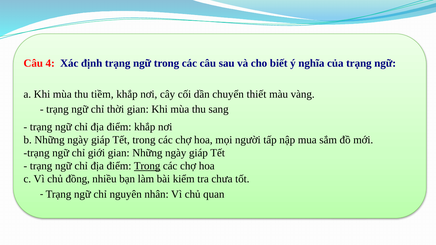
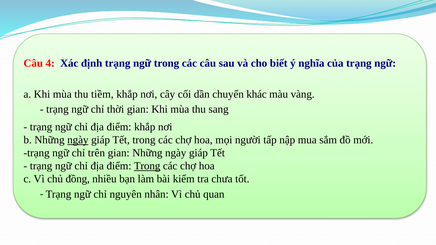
thiết: thiết -> khác
ngày at (78, 140) underline: none -> present
giới: giới -> trên
